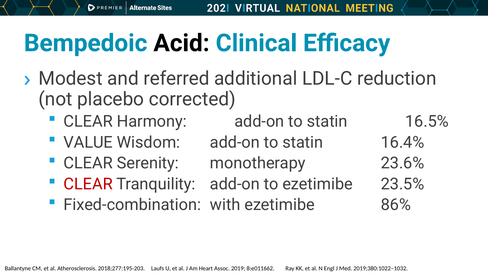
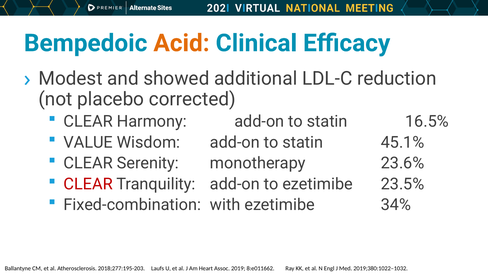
Acid colour: black -> orange
referred: referred -> showed
16.4%: 16.4% -> 45.1%
86%: 86% -> 34%
